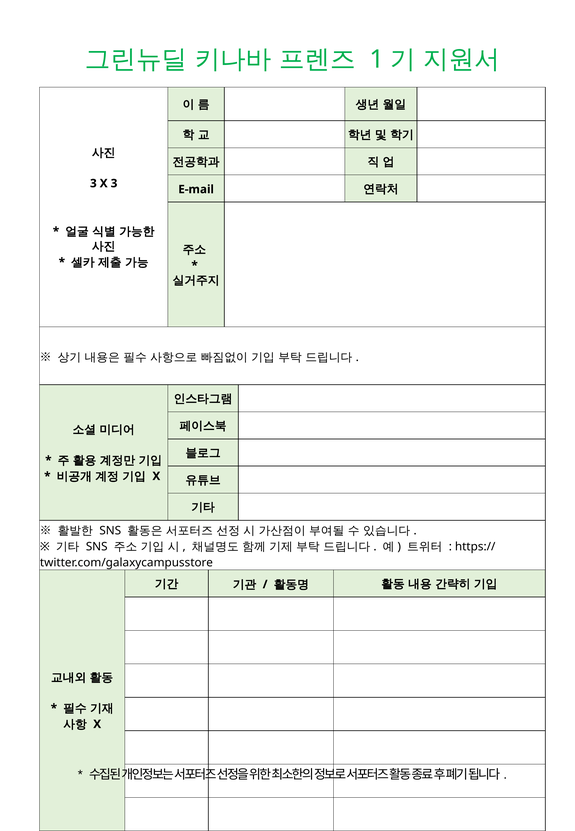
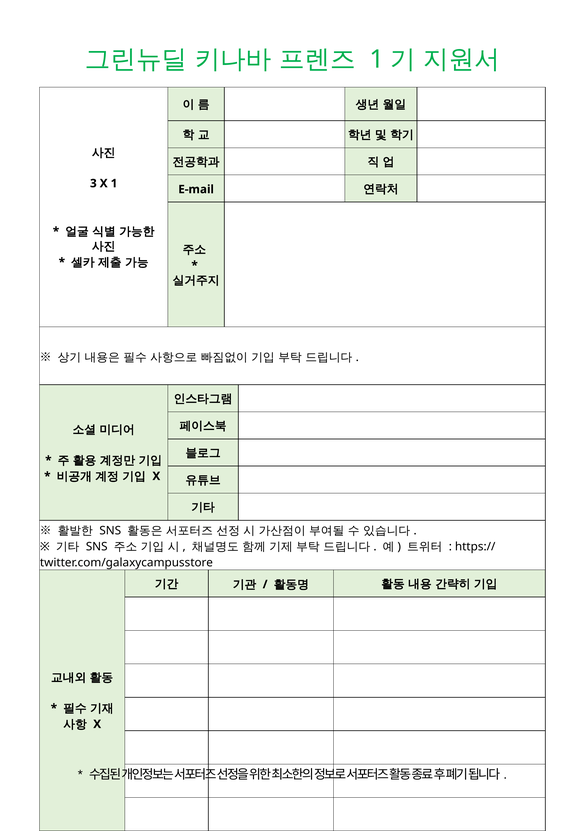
X 3: 3 -> 1
